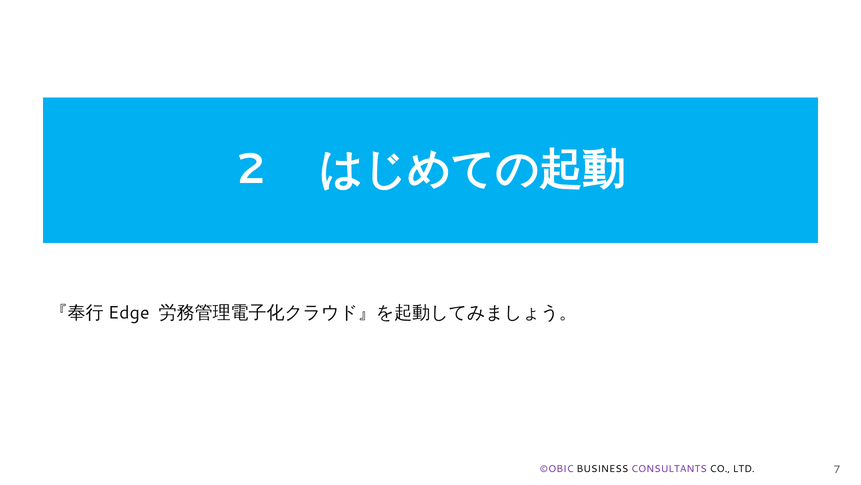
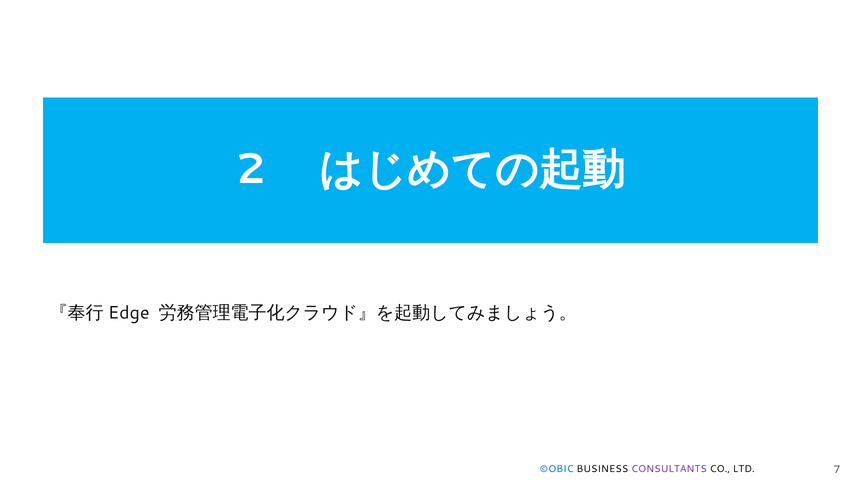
©OBIC colour: purple -> blue
